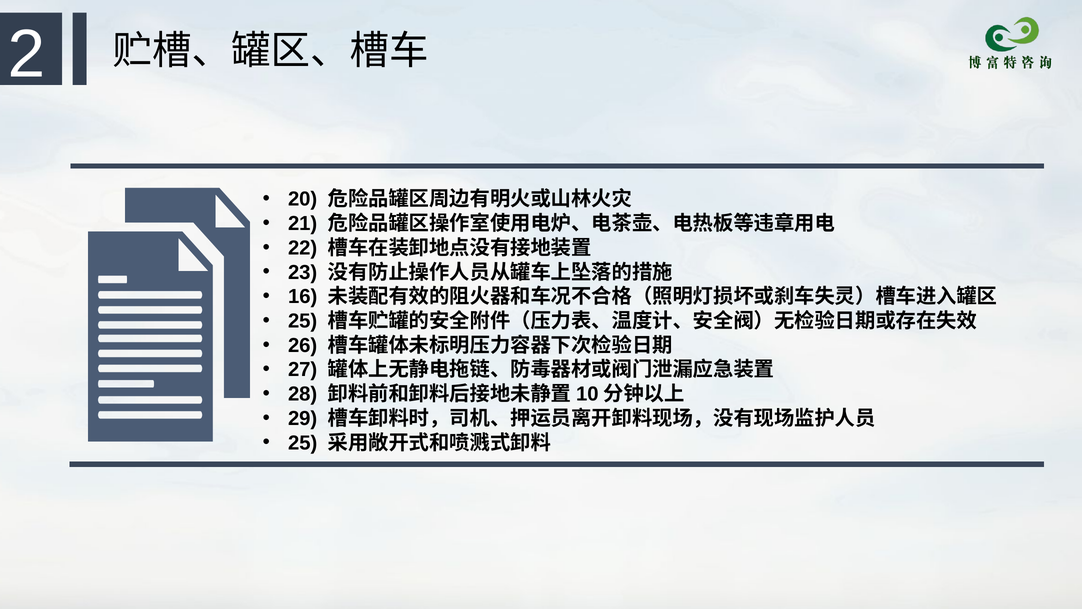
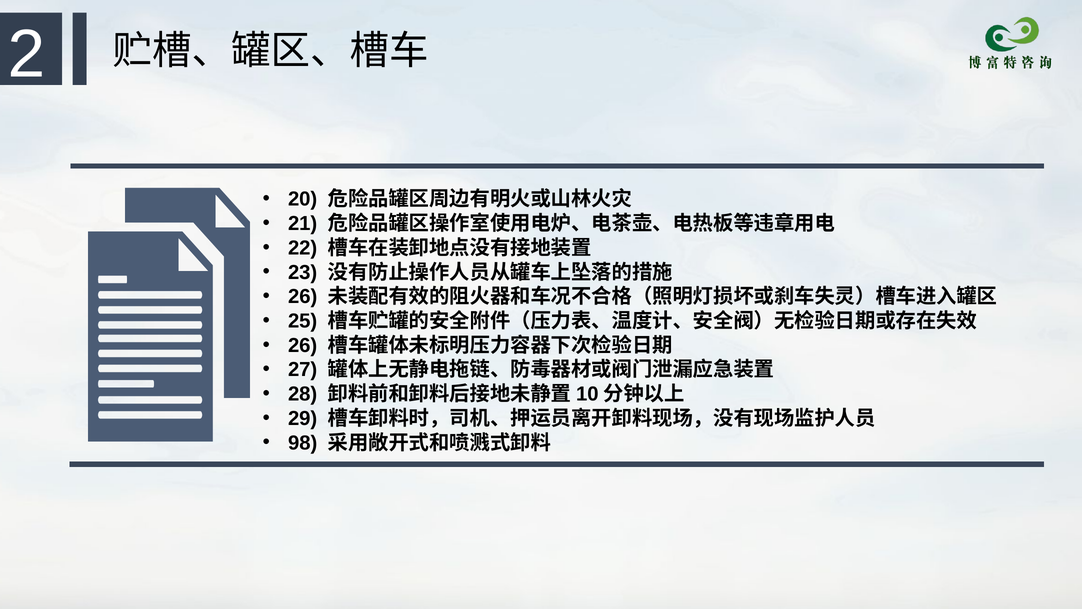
16 at (303, 296): 16 -> 26
25 at (303, 443): 25 -> 98
